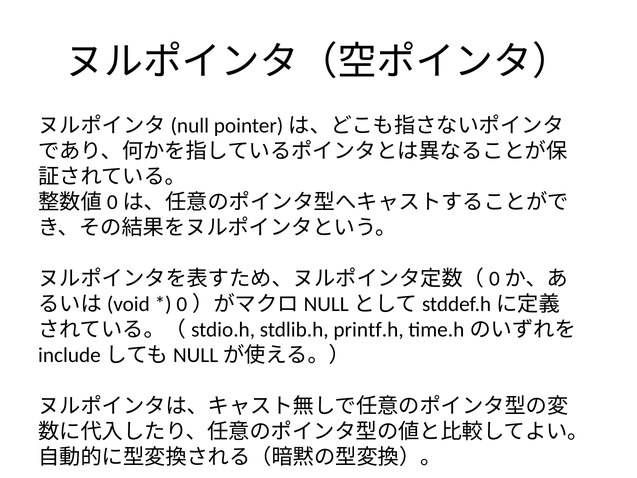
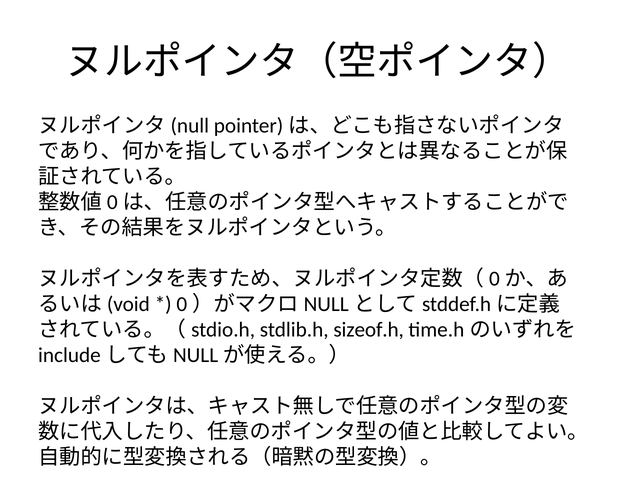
printf.h: printf.h -> sizeof.h
